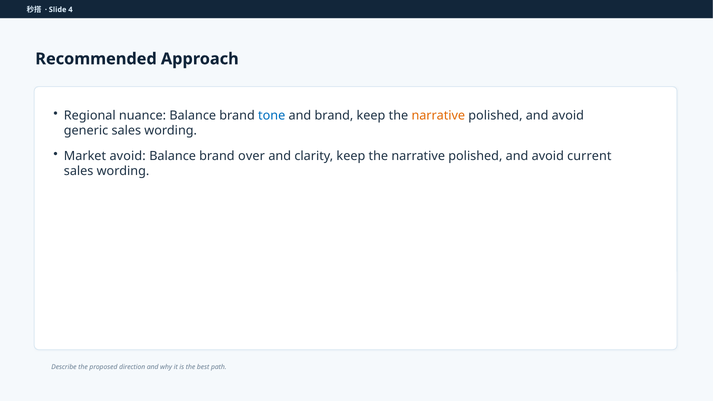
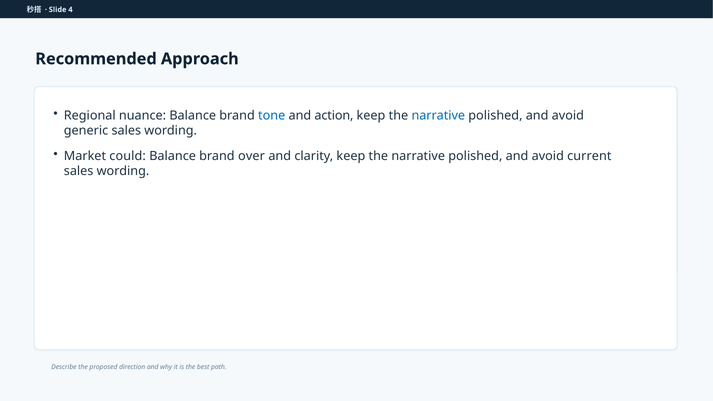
and brand: brand -> action
narrative at (438, 115) colour: orange -> blue
Market avoid: avoid -> could
